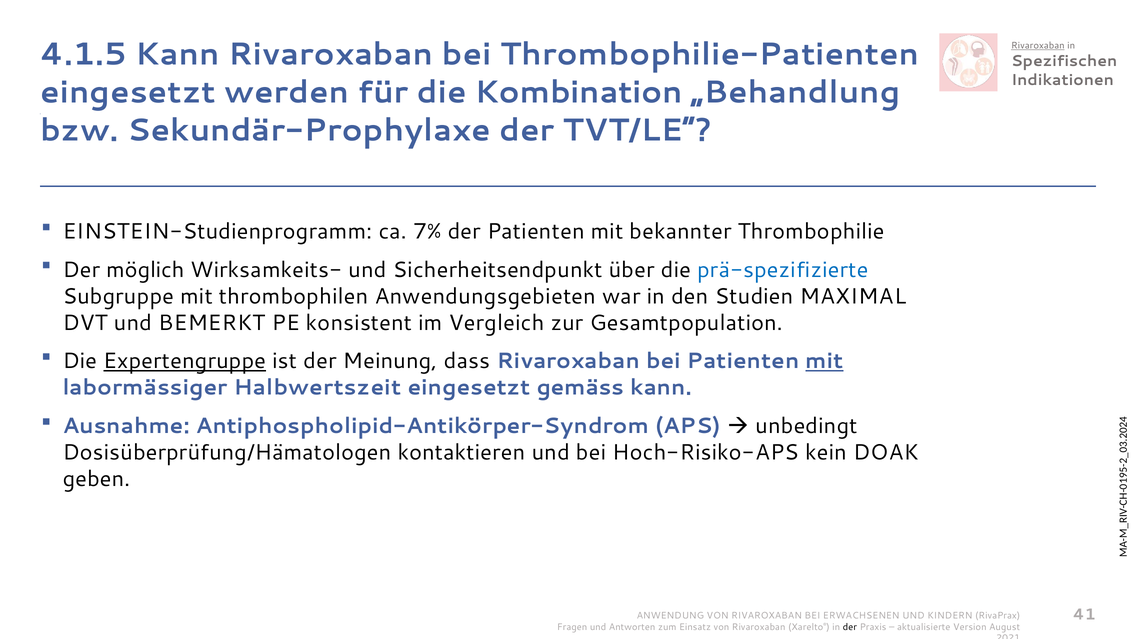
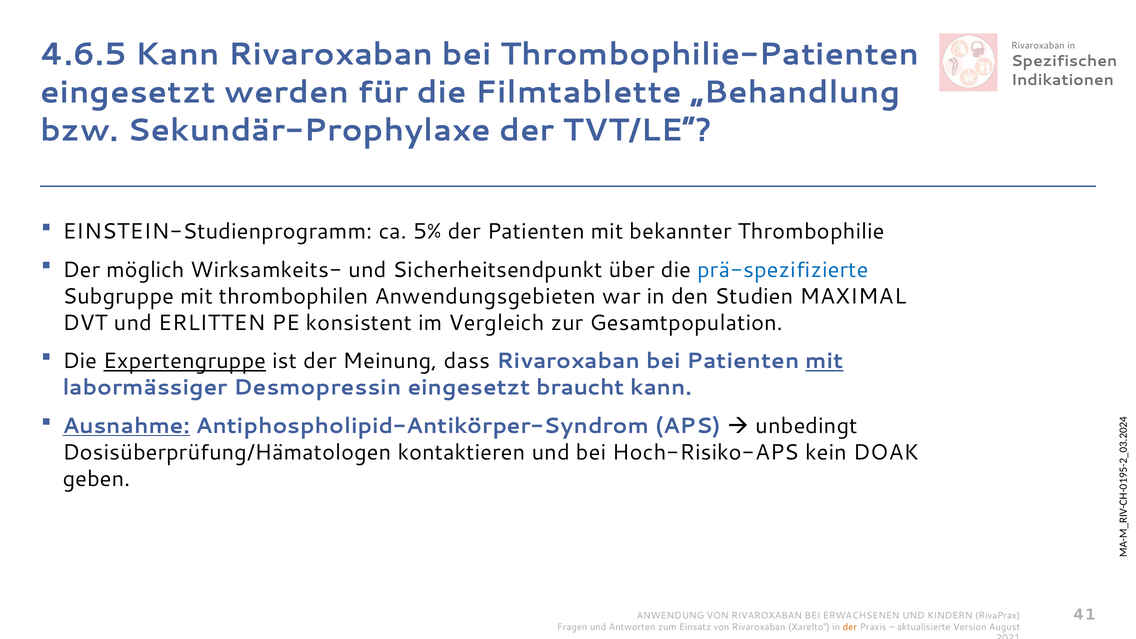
Rivaroxaban at (1038, 46) underline: present -> none
4.1.5: 4.1.5 -> 4.6.5
Kombination: Kombination -> Filmtablette
7%: 7% -> 5%
BEMERKT: BEMERKT -> ERLITTEN
Halbwertszeit: Halbwertszeit -> Desmopressin
gemäss: gemäss -> braucht
Ausnahme underline: none -> present
der at (850, 627) colour: black -> orange
